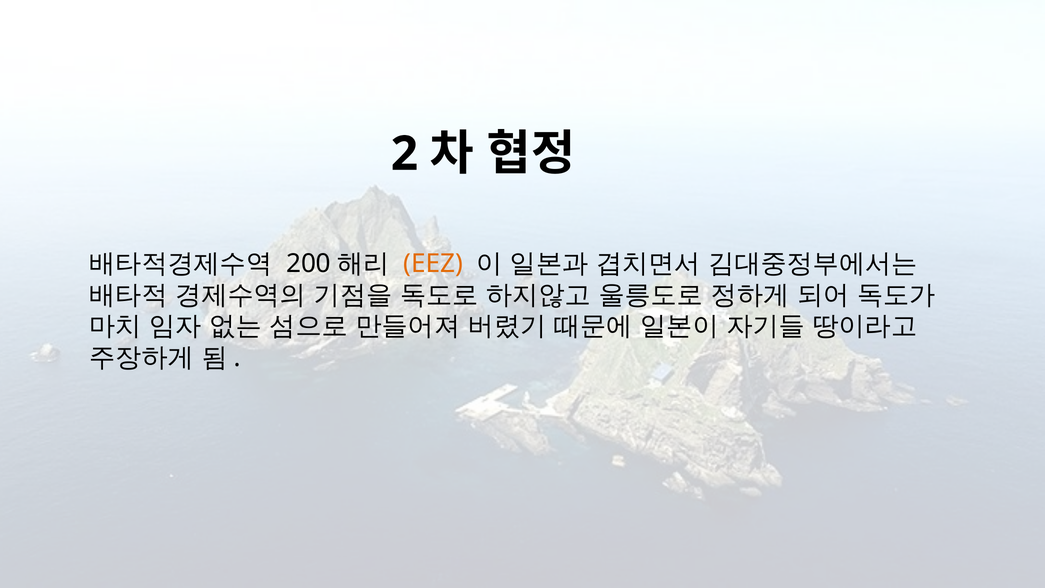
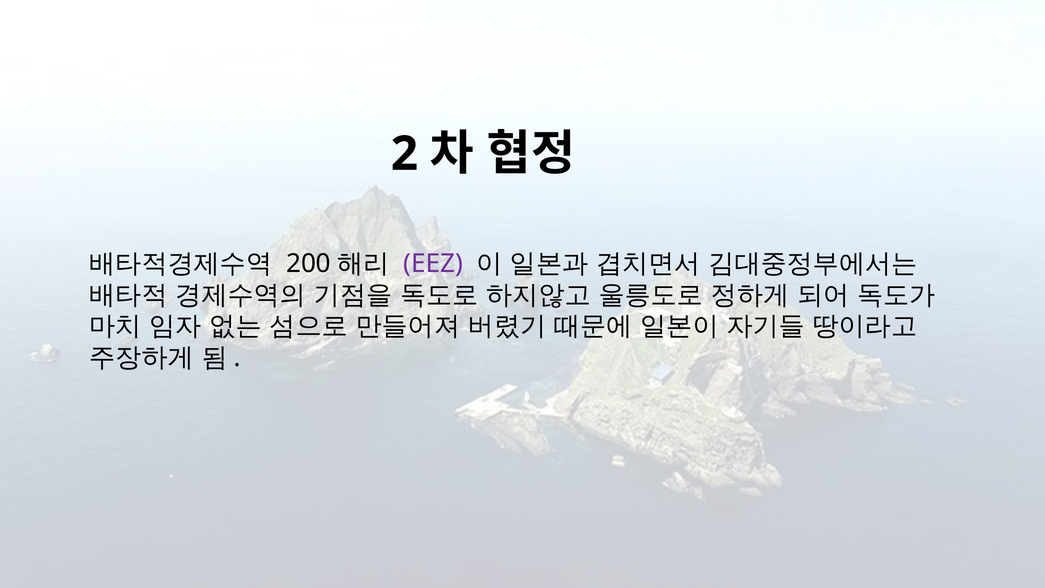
EEZ colour: orange -> purple
